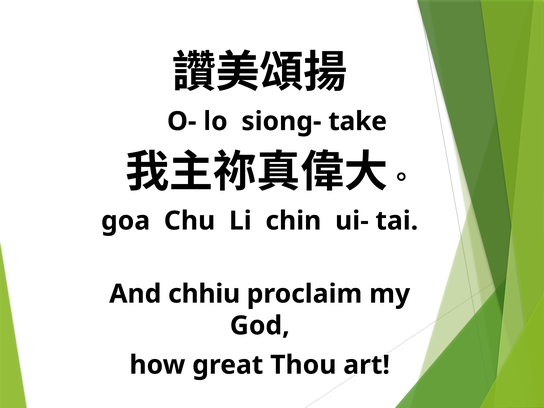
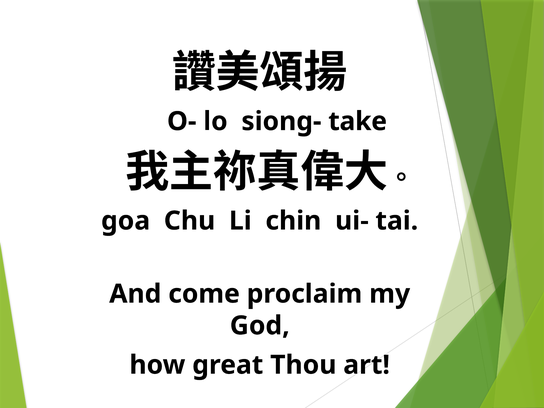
chhiu: chhiu -> come
